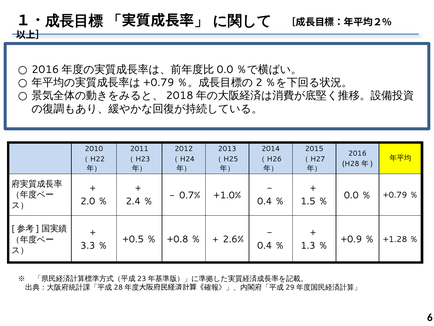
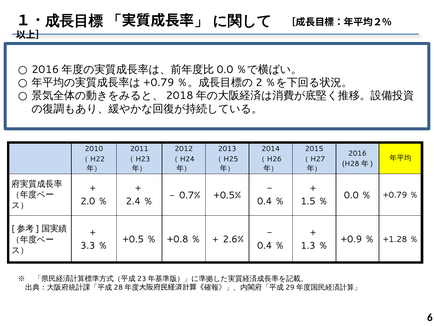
+1.0%: +1.0% -> +0.5%
